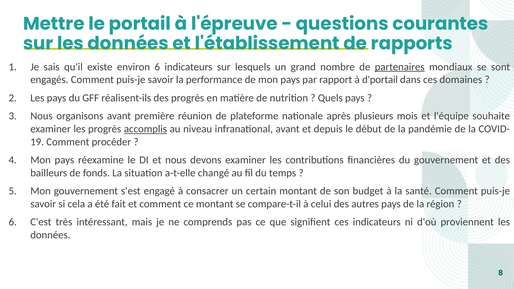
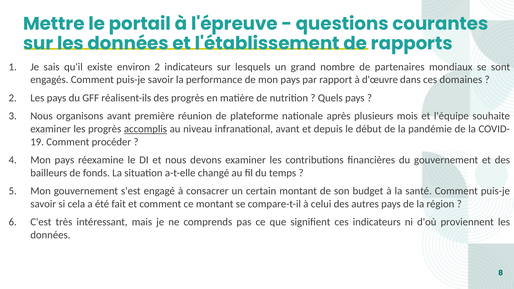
environ 6: 6 -> 2
partenaires underline: present -> none
d'portail: d'portail -> d'œuvre
